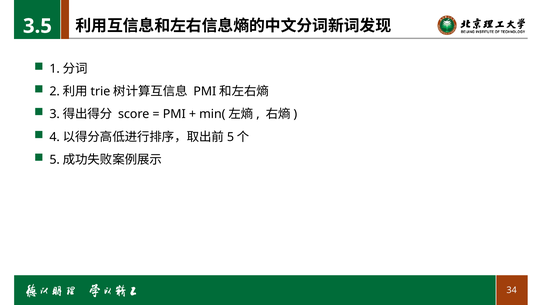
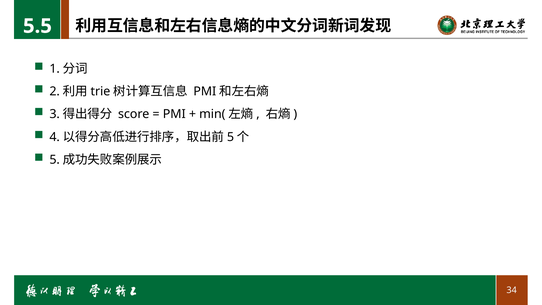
3.5: 3.5 -> 5.5
